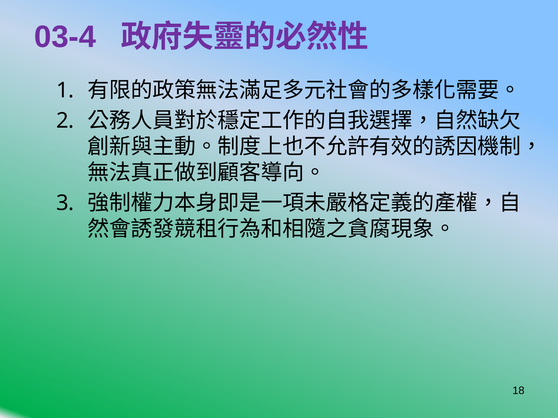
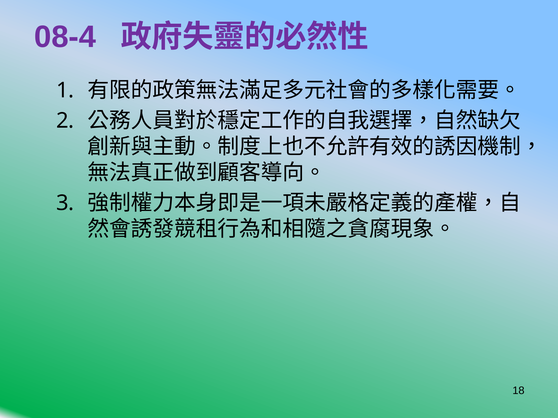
03-4: 03-4 -> 08-4
